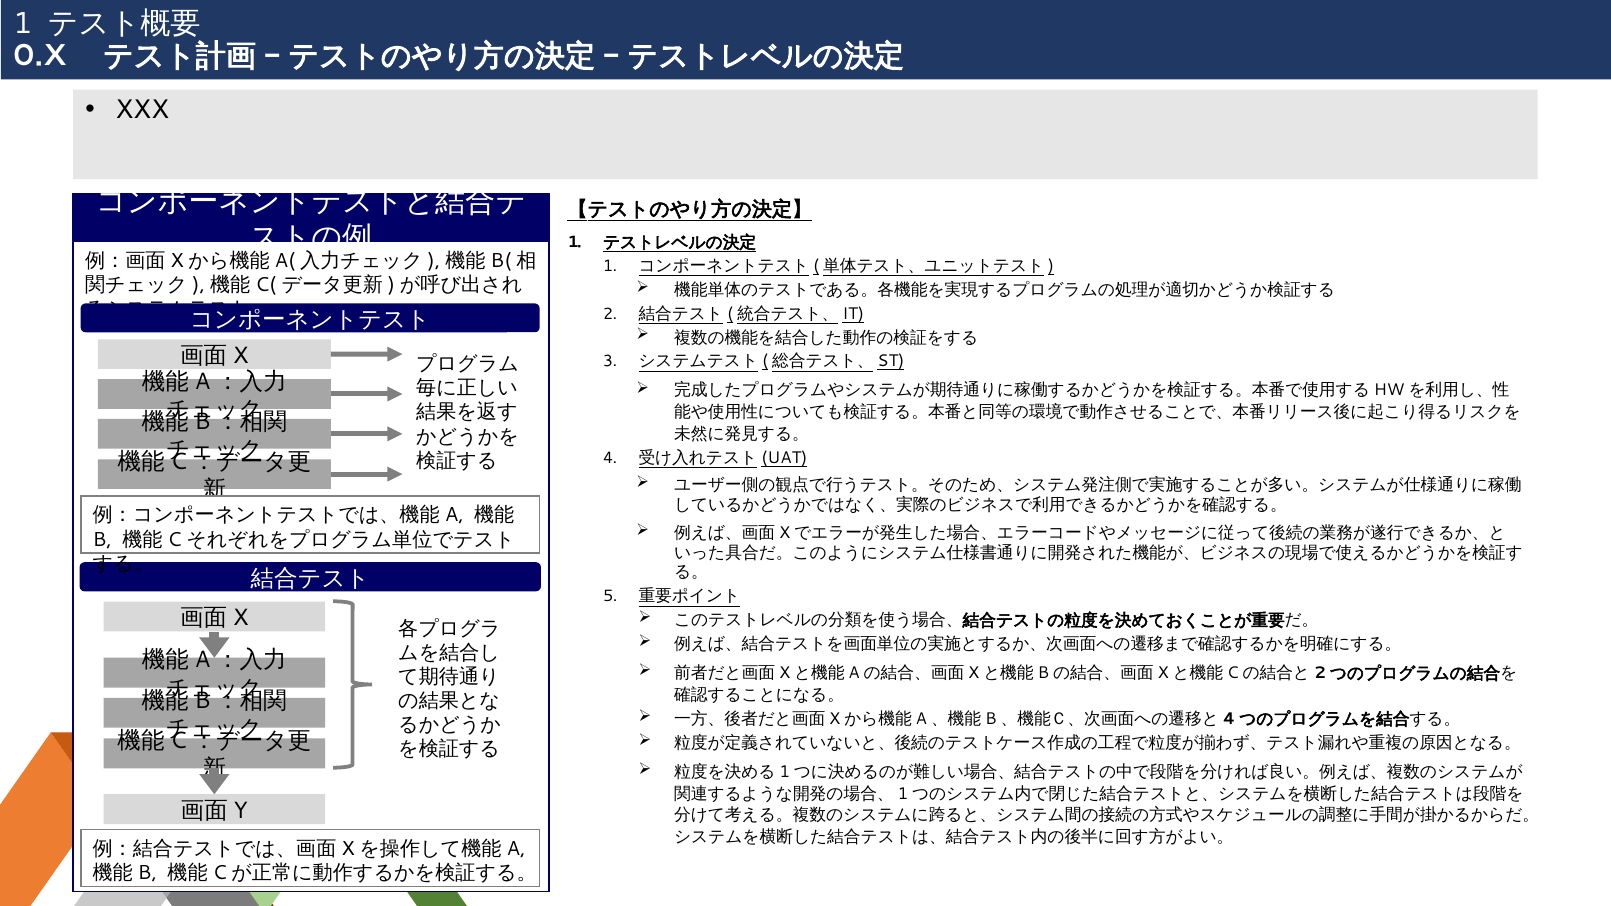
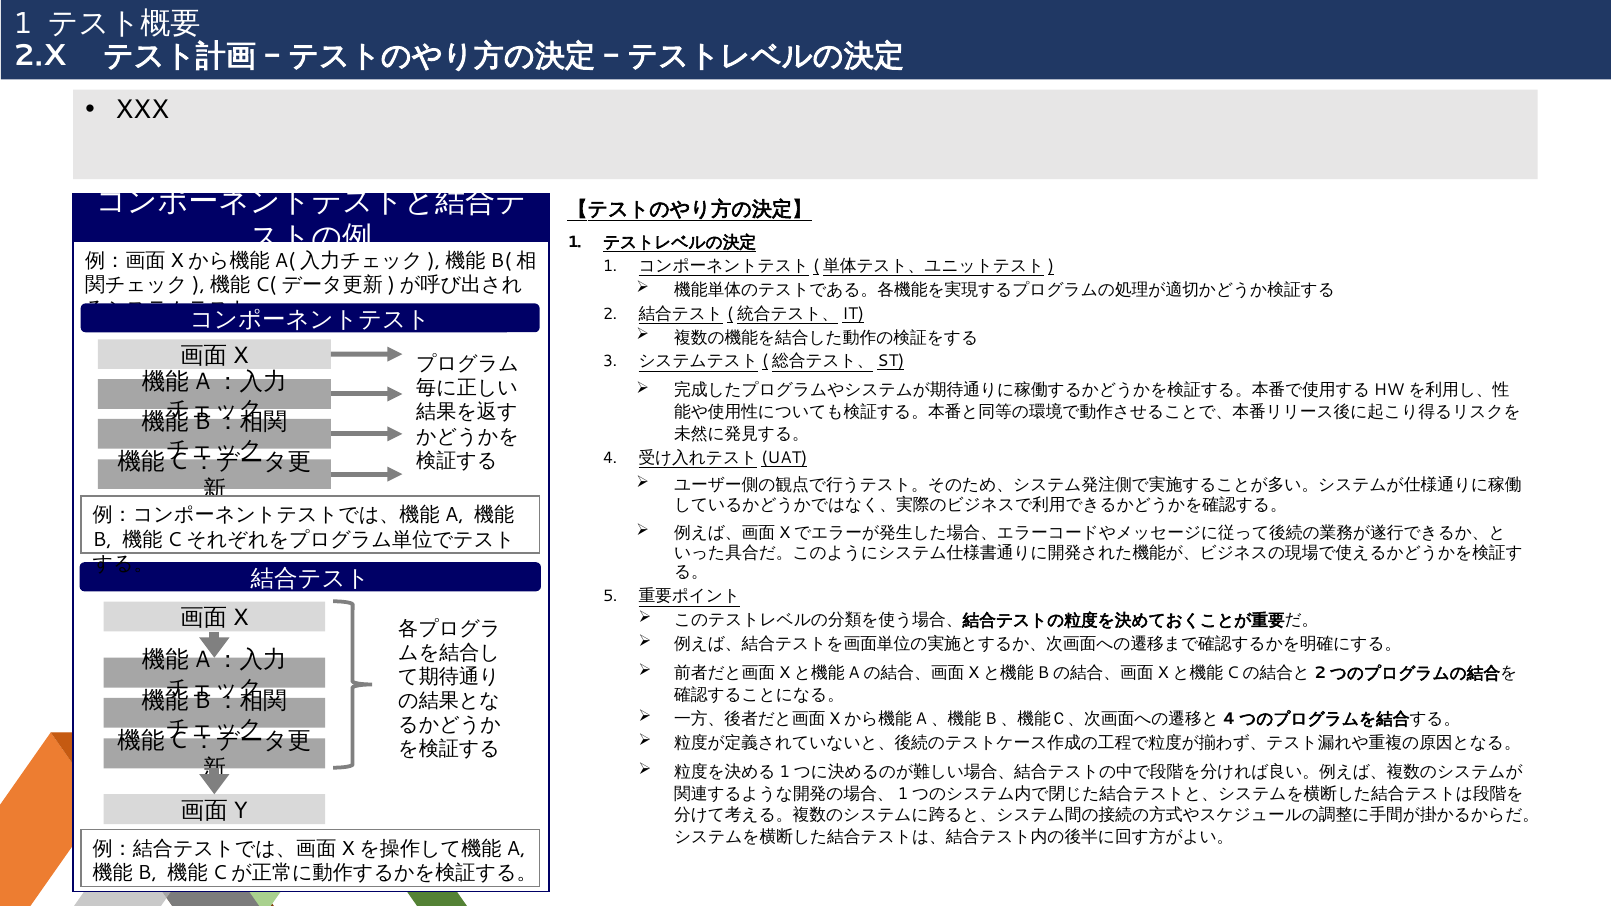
0.X: 0.X -> 2.X
